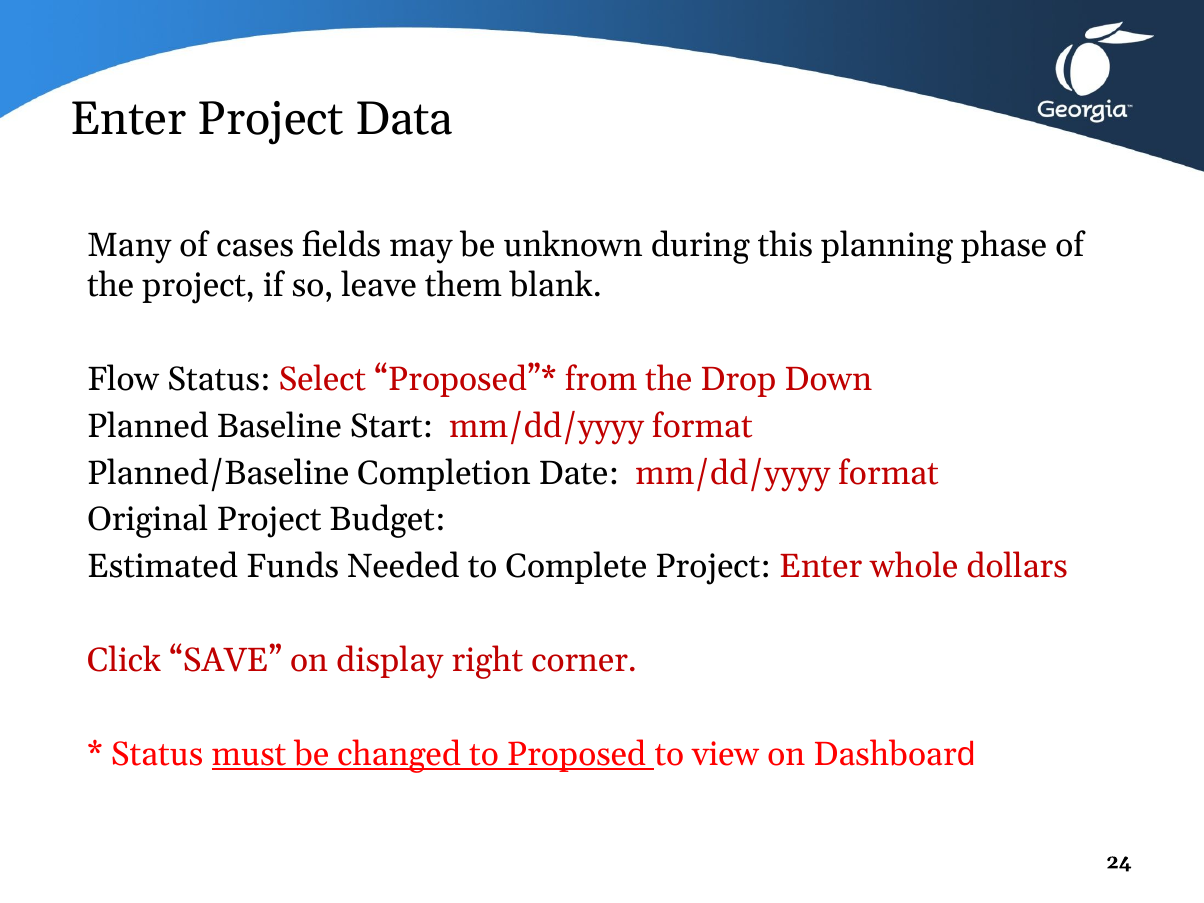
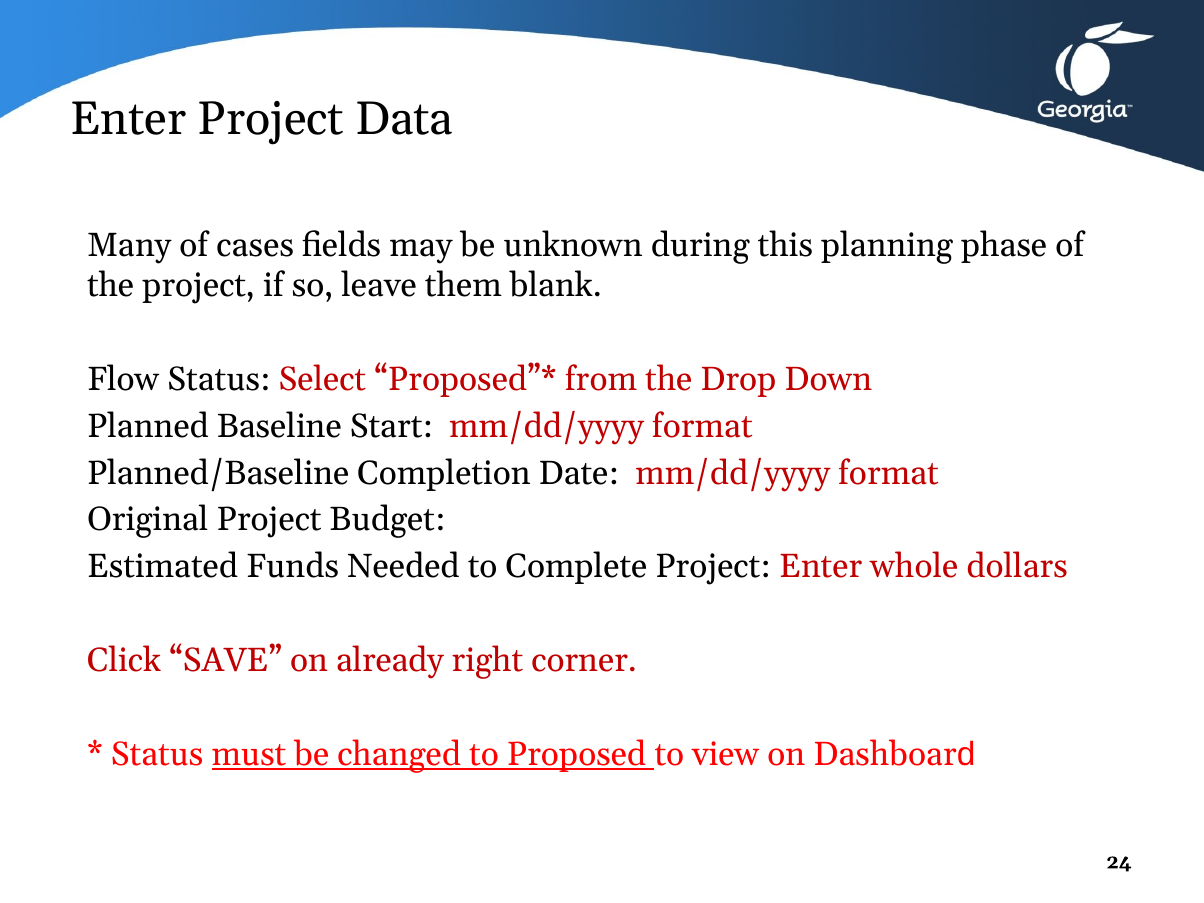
display: display -> already
